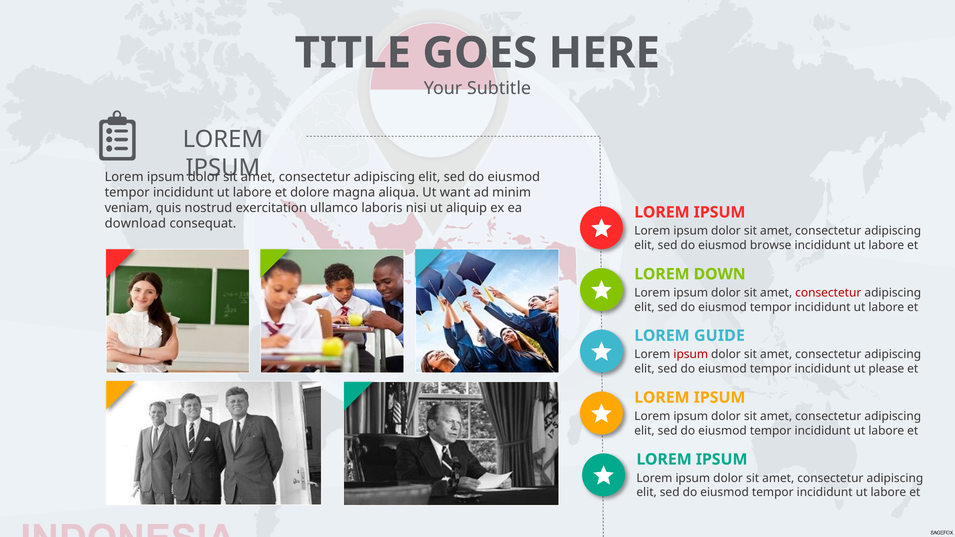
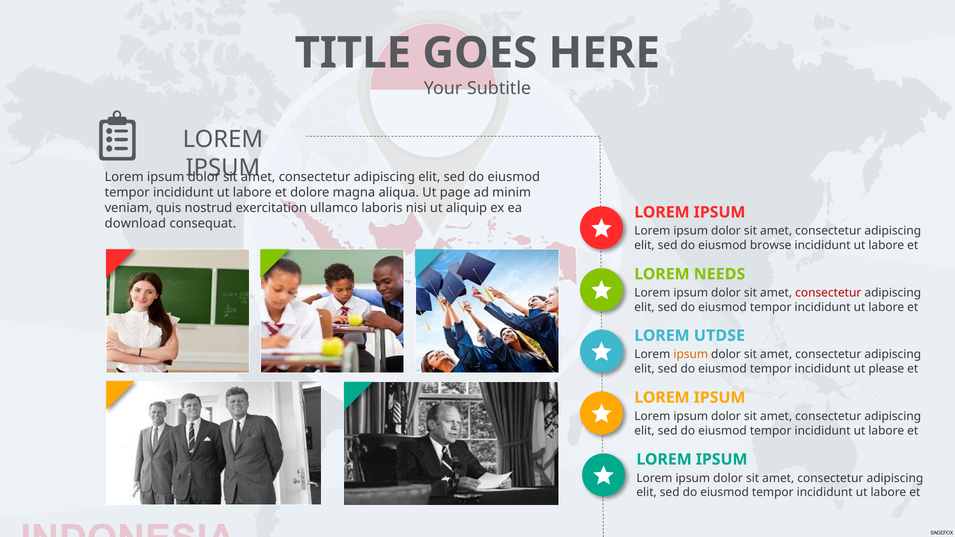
want: want -> page
DOWN: DOWN -> NEEDS
GUIDE: GUIDE -> UTDSE
ipsum at (691, 355) colour: red -> orange
